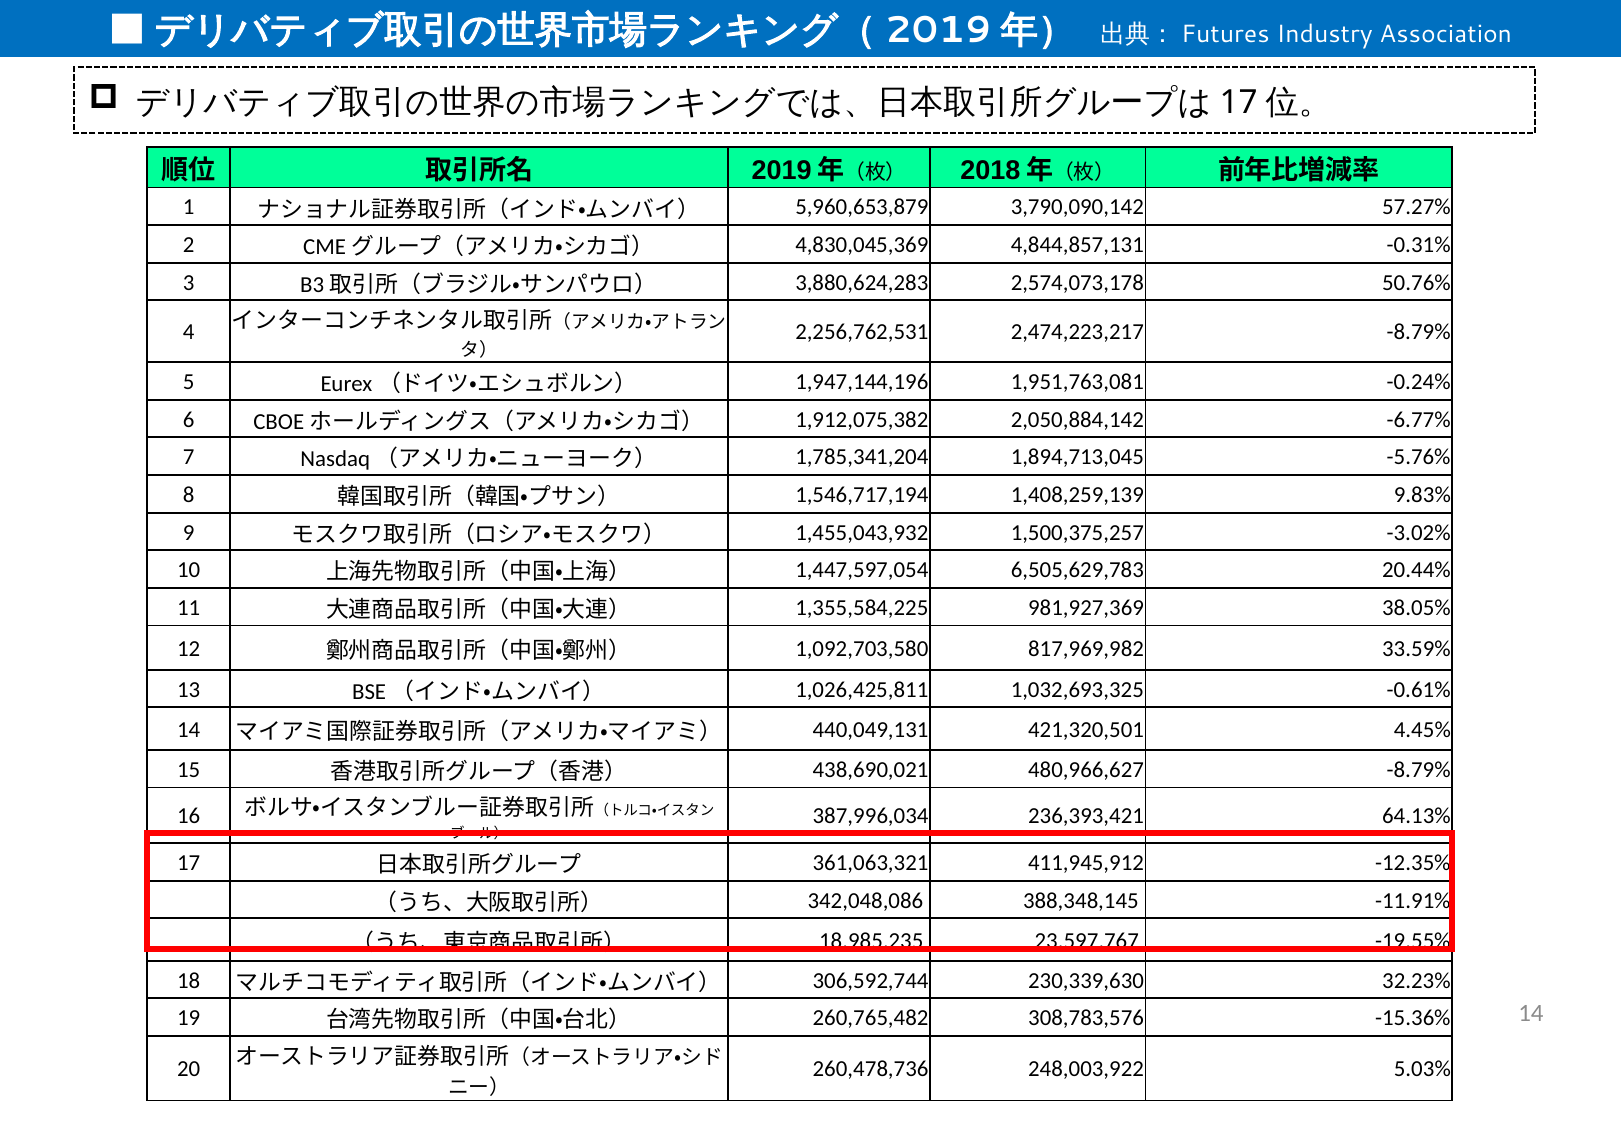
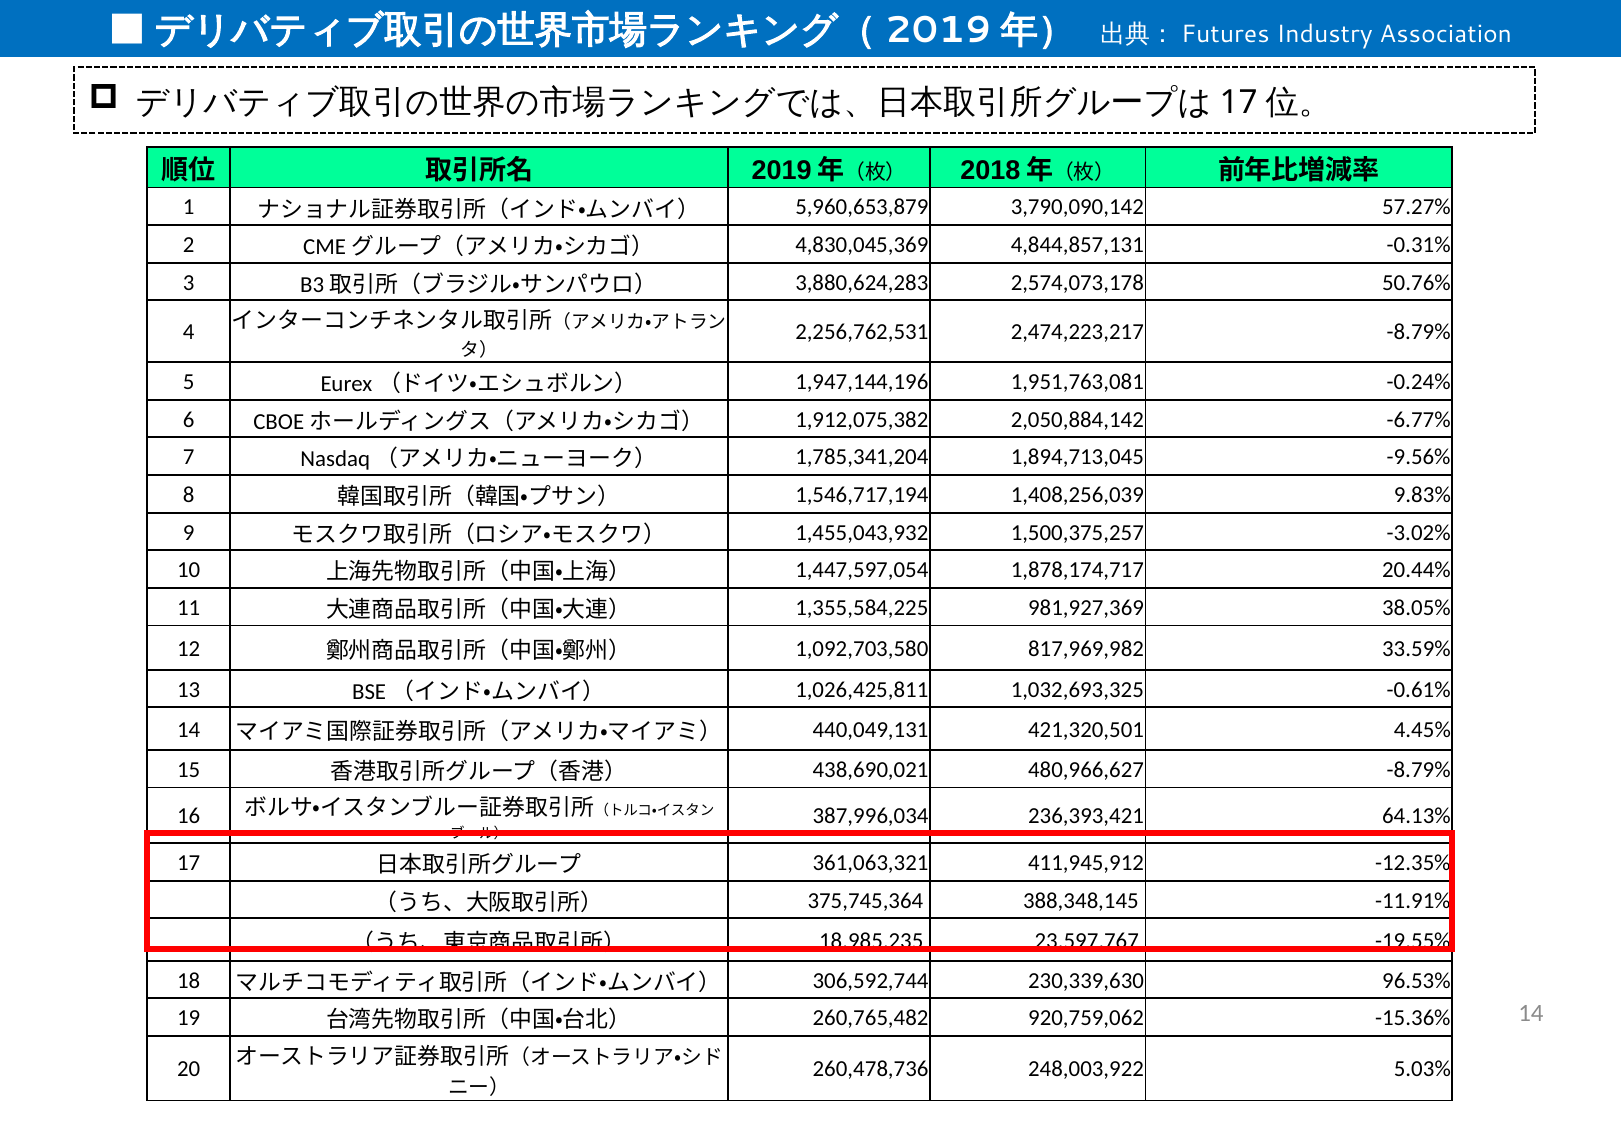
-5.76%: -5.76% -> -9.56%
1,408,259,139: 1,408,259,139 -> 1,408,256,039
6,505,629,783: 6,505,629,783 -> 1,878,174,717
342,048,086: 342,048,086 -> 375,745,364
32.23%: 32.23% -> 96.53%
308,783,576: 308,783,576 -> 920,759,062
